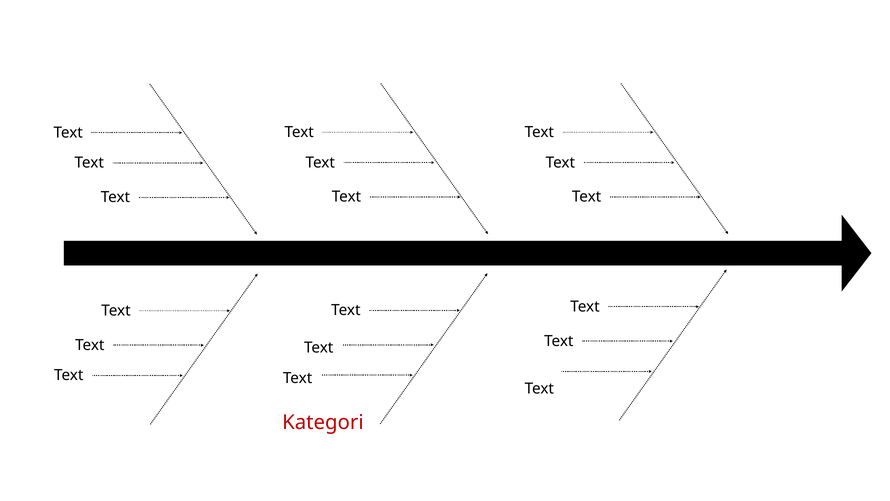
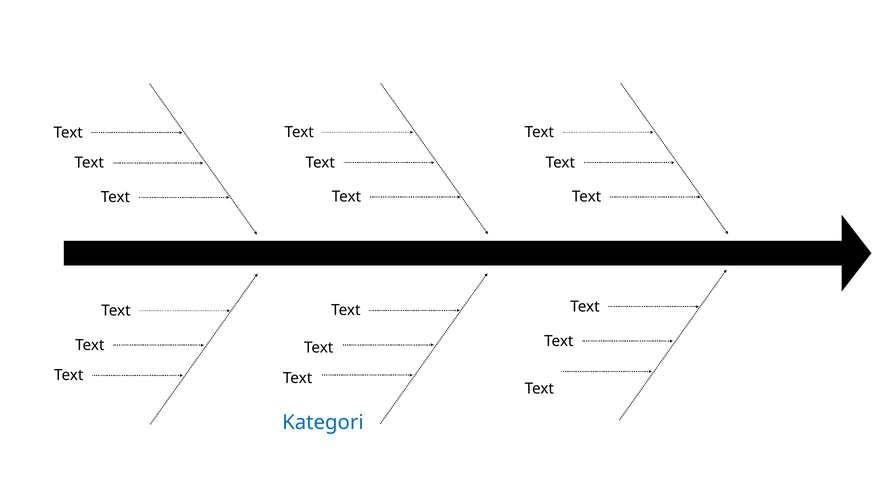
Kategori at (323, 422) colour: red -> blue
